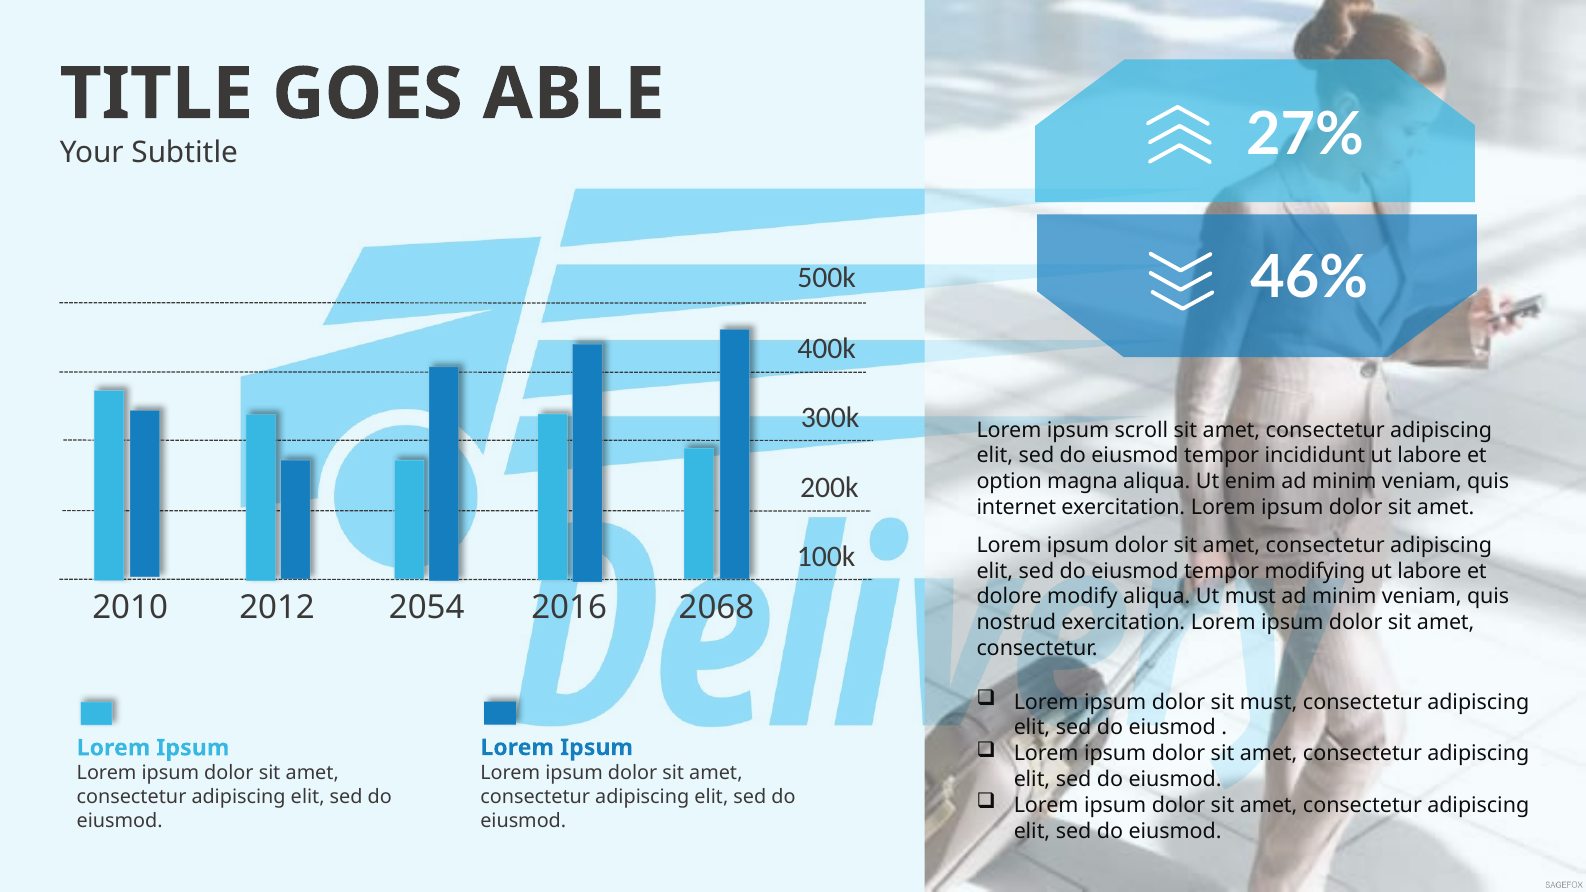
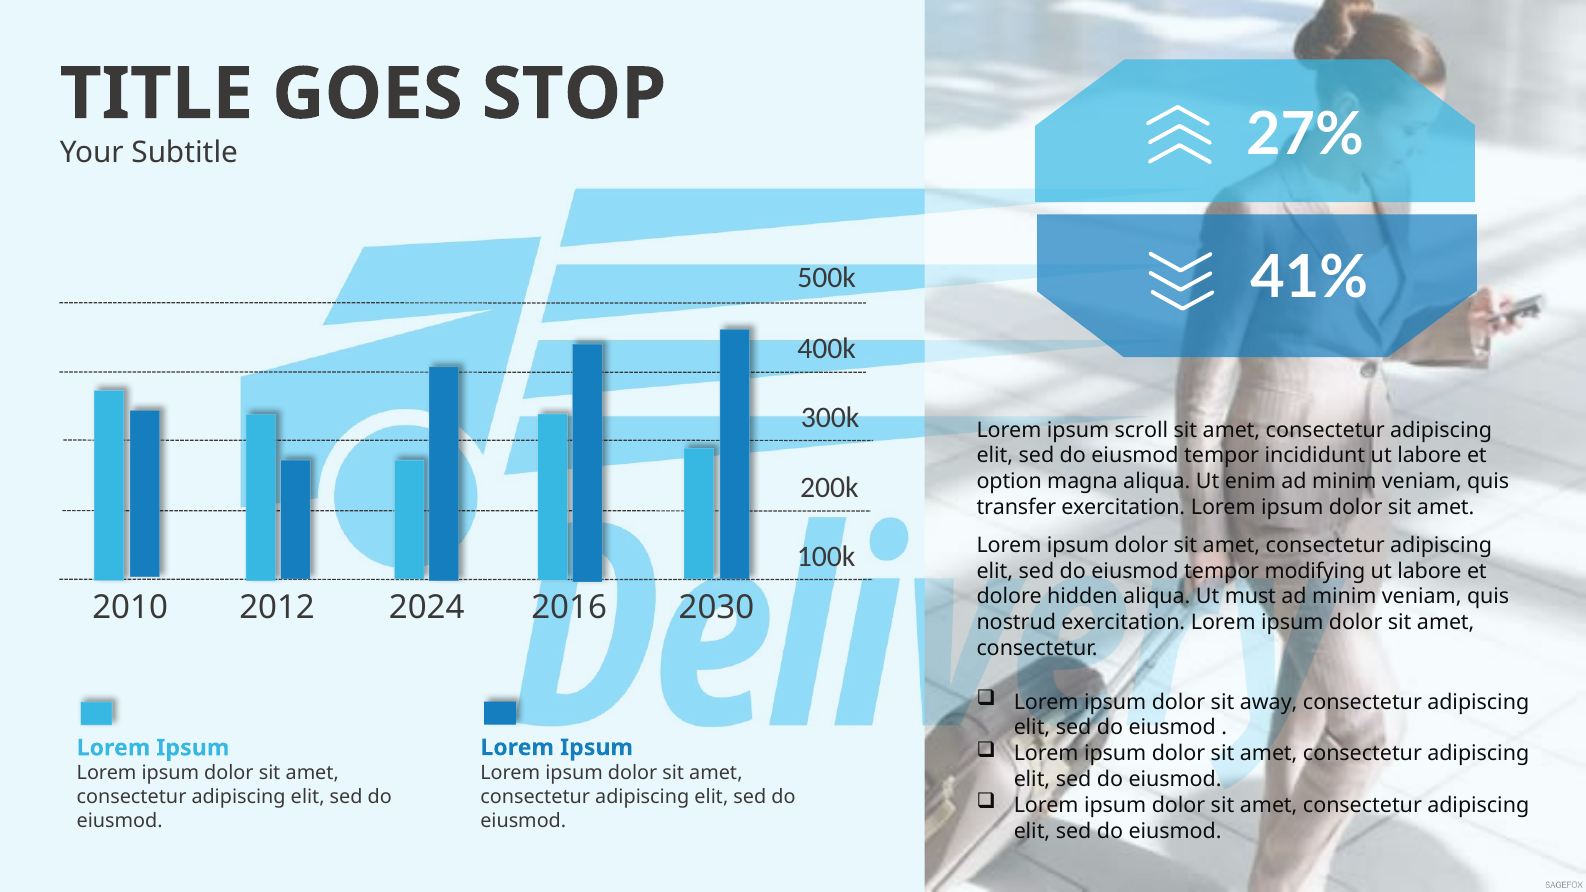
ABLE: ABLE -> STOP
46%: 46% -> 41%
internet: internet -> transfer
modify: modify -> hidden
2054: 2054 -> 2024
2068: 2068 -> 2030
sit must: must -> away
